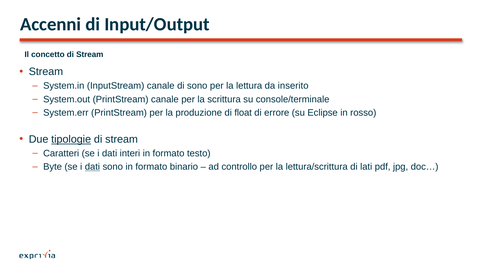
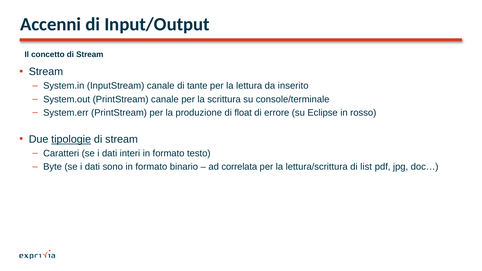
di sono: sono -> tante
dati at (92, 167) underline: present -> none
controllo: controllo -> correlata
lati: lati -> list
